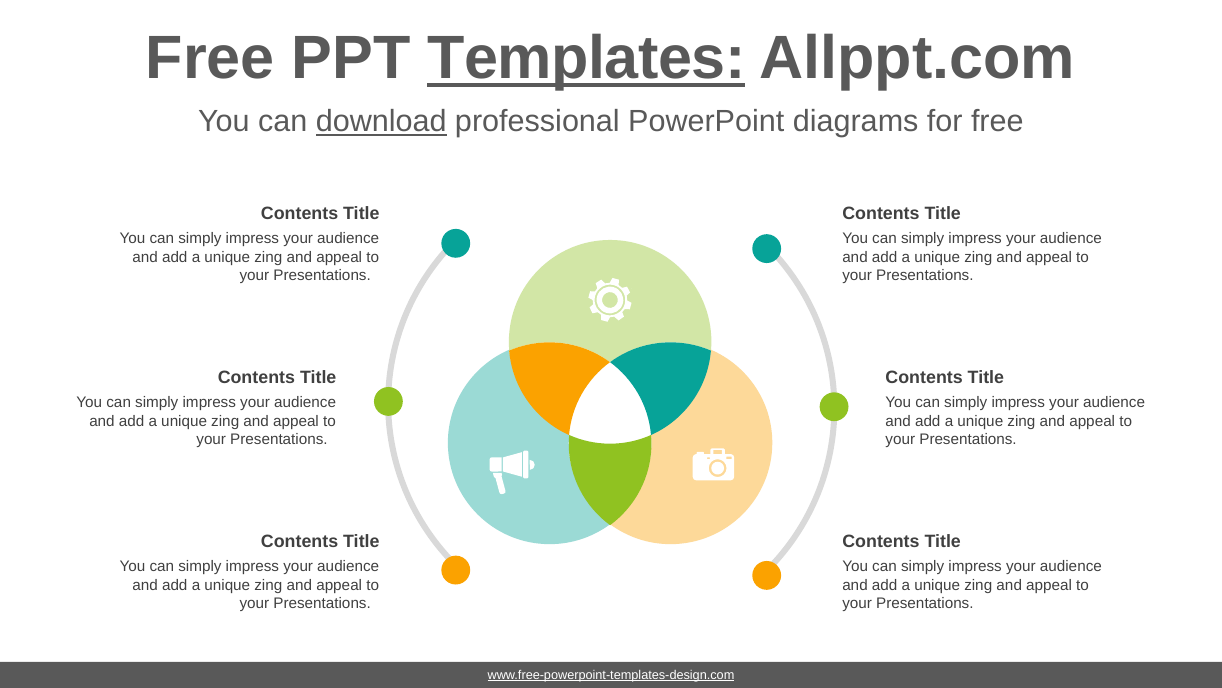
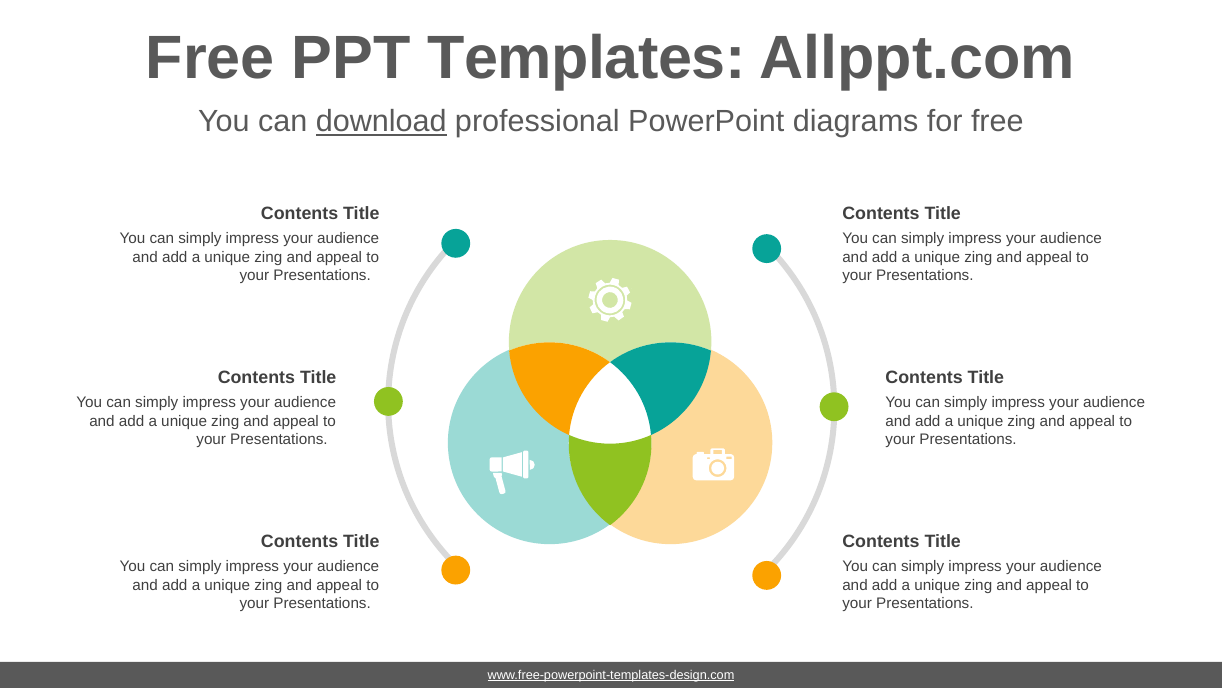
Templates underline: present -> none
